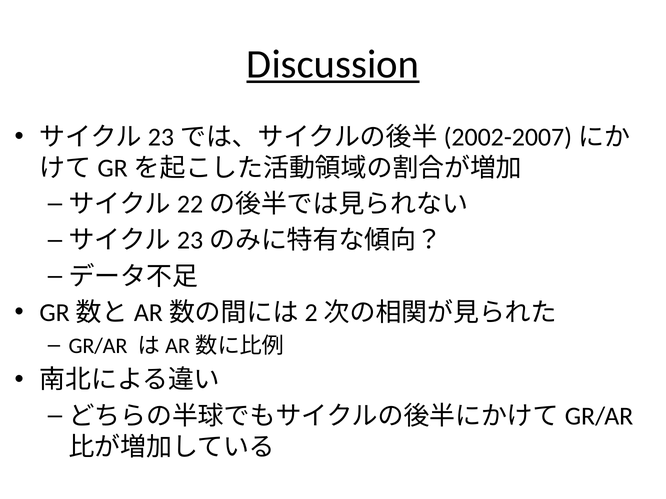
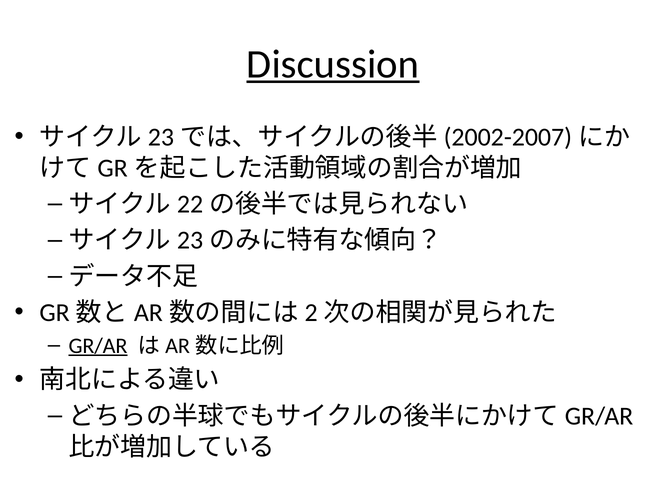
GR/AR underline: none -> present
